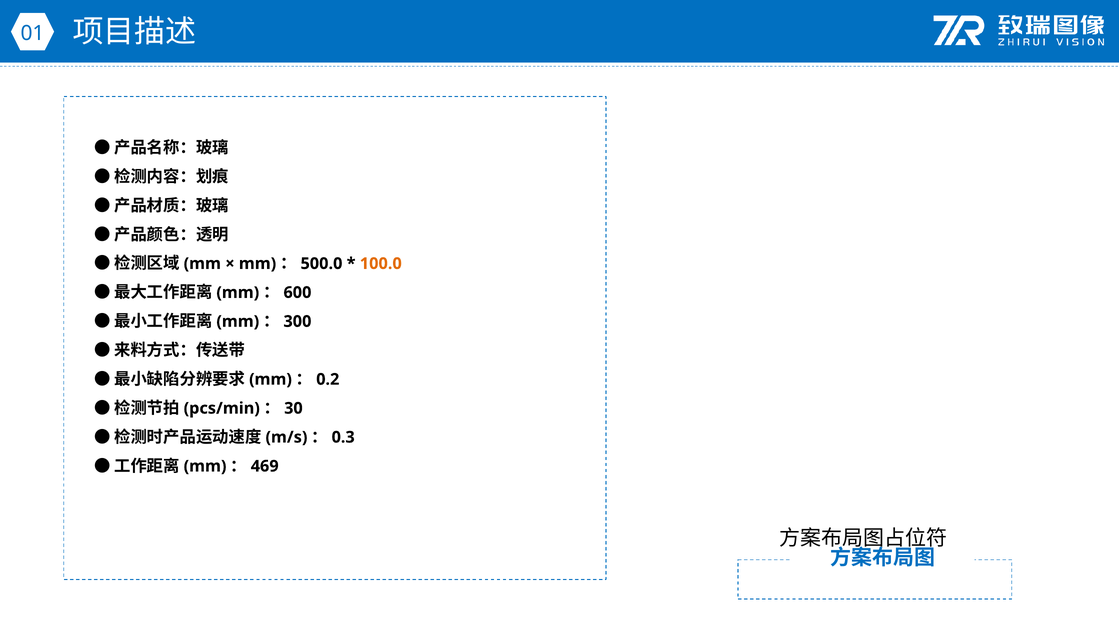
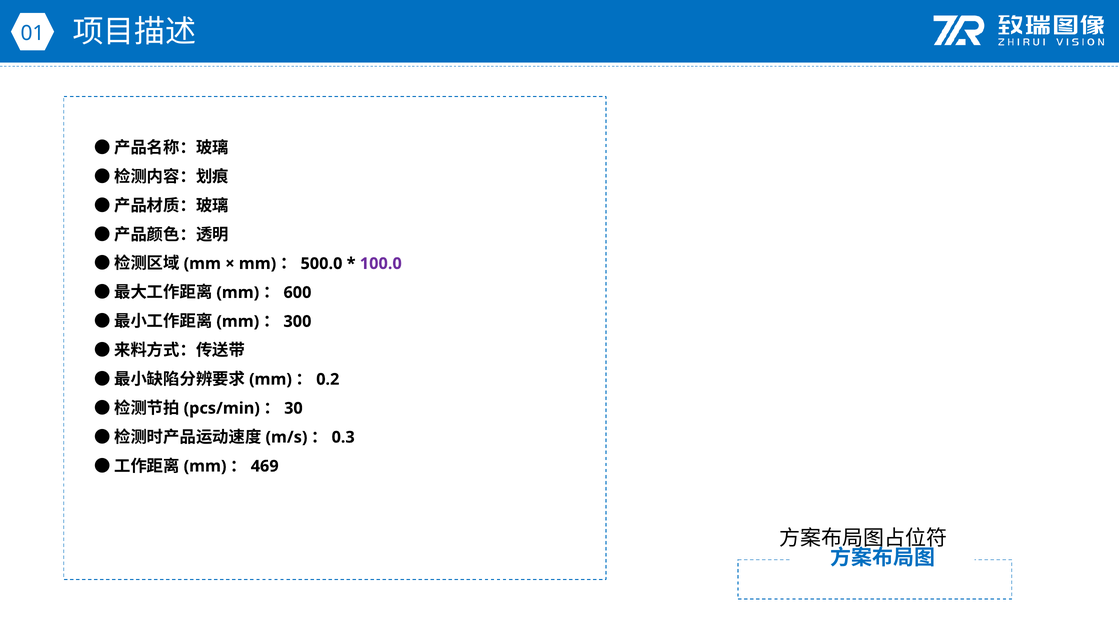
100.0 colour: orange -> purple
